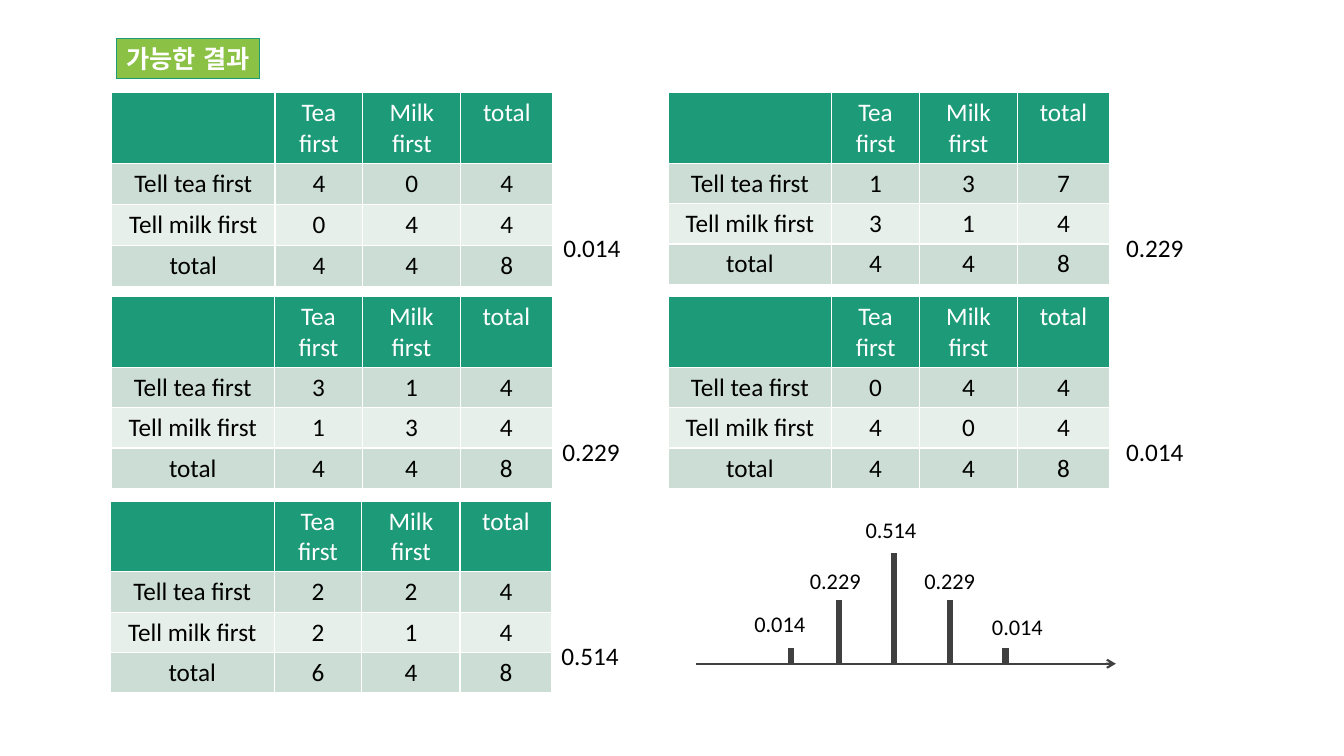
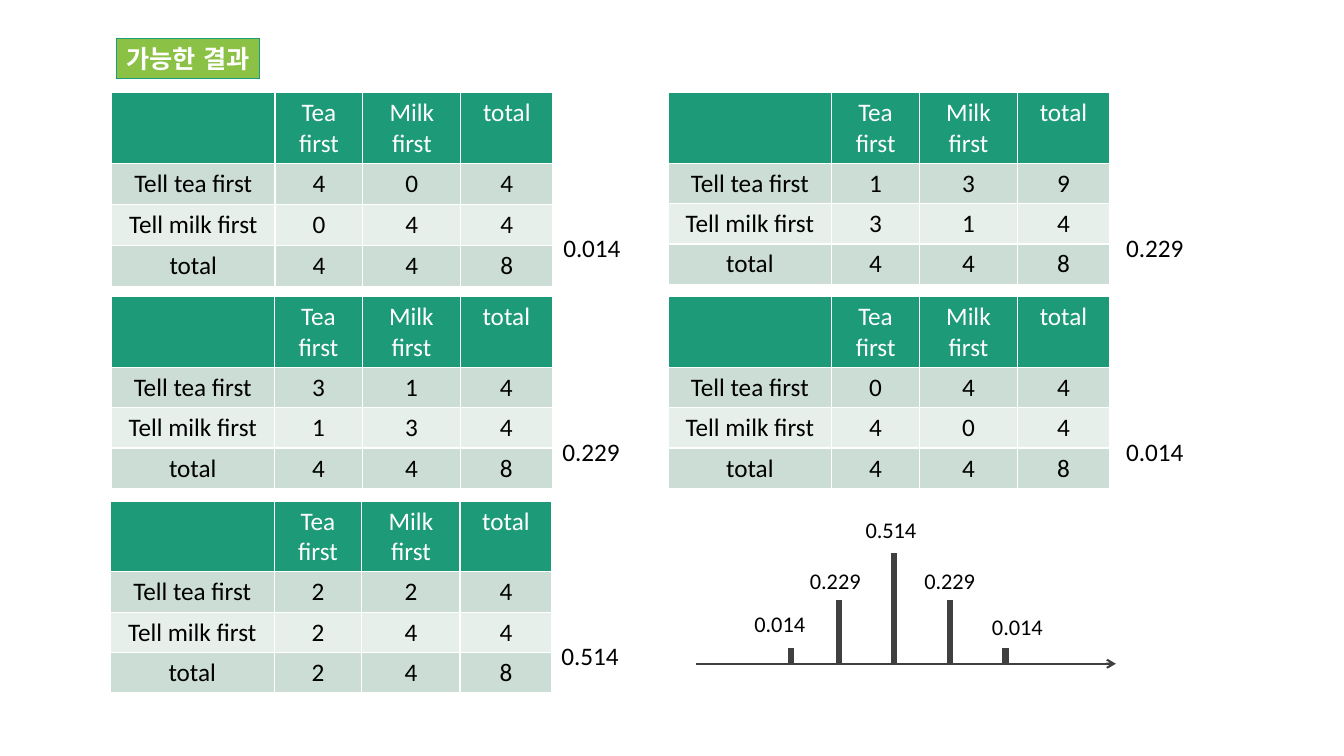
7: 7 -> 9
first 2 1: 1 -> 4
total 6: 6 -> 2
